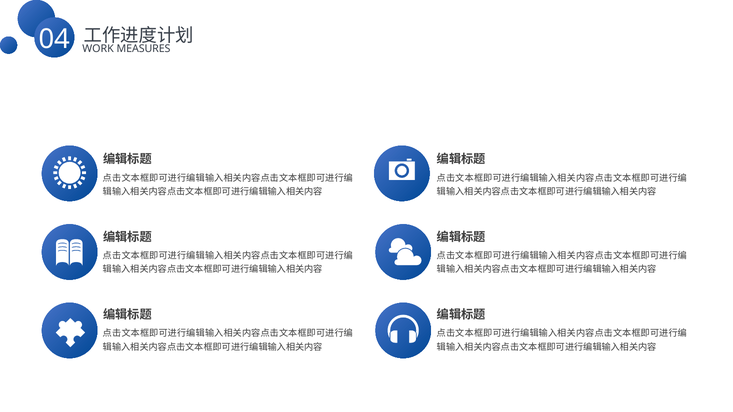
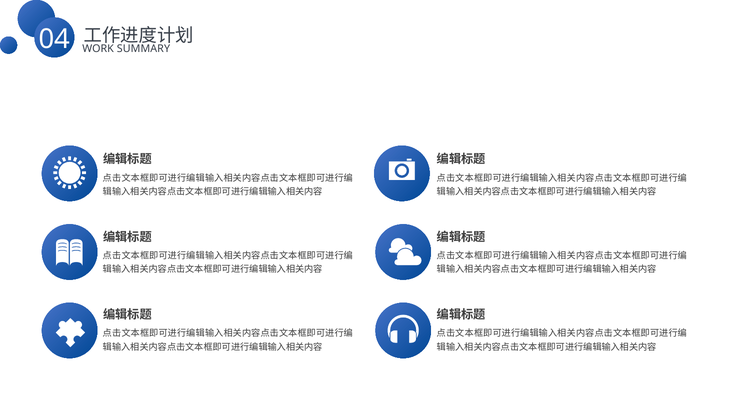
MEASURES: MEASURES -> SUMMARY
